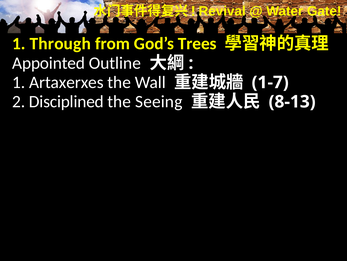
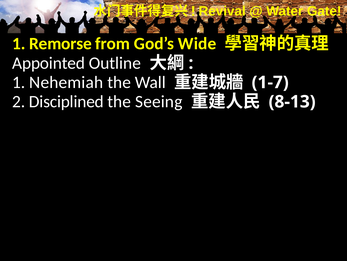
Through: Through -> Remorse
Trees: Trees -> Wide
Artaxerxes: Artaxerxes -> Nehemiah
